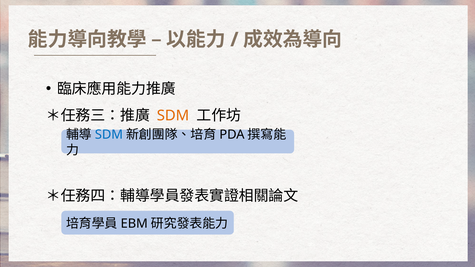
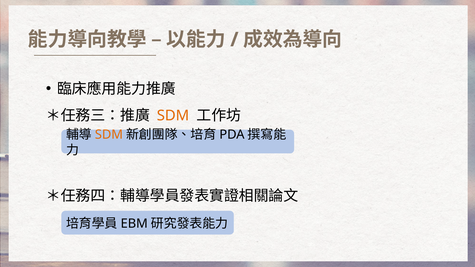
SDM at (109, 135) colour: blue -> orange
